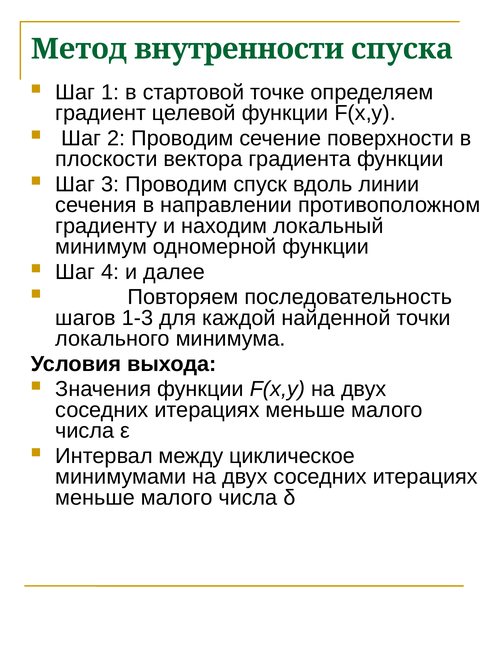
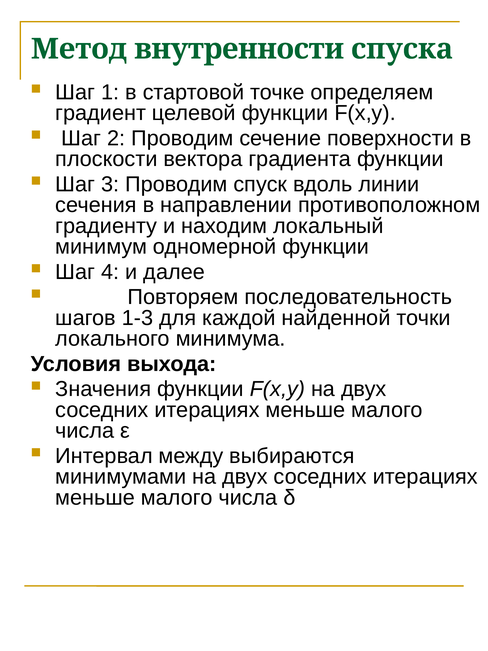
циклическое: циклическое -> выбираются
